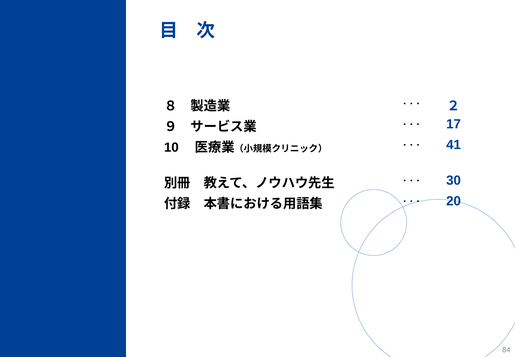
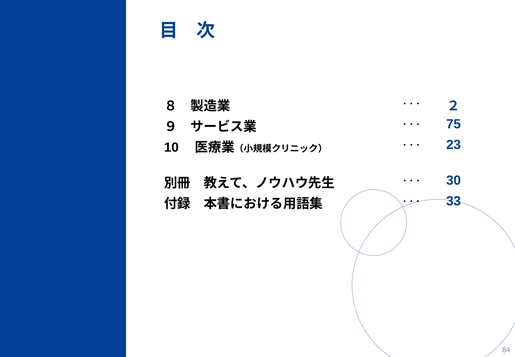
17: 17 -> 75
41: 41 -> 23
20: 20 -> 33
